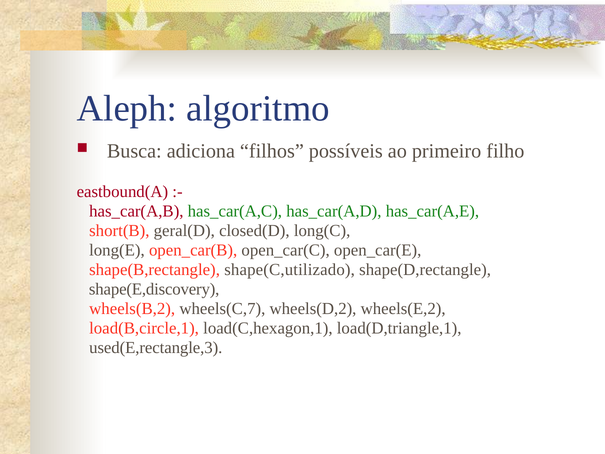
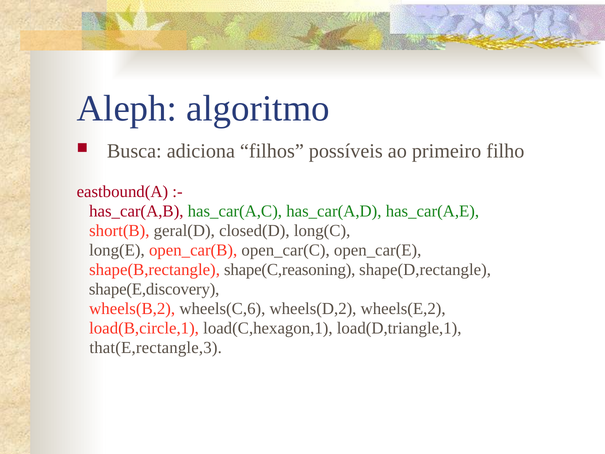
shape(C,utilizado: shape(C,utilizado -> shape(C,reasoning
wheels(C,7: wheels(C,7 -> wheels(C,6
used(E,rectangle,3: used(E,rectangle,3 -> that(E,rectangle,3
